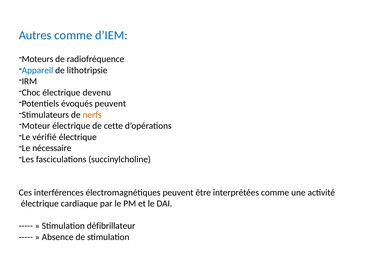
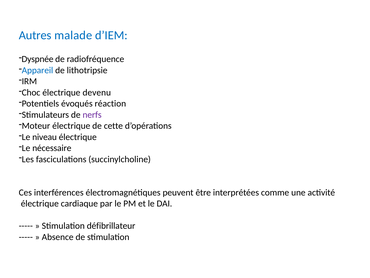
Autres comme: comme -> malade
Moteurs: Moteurs -> Dyspnée
évoqués peuvent: peuvent -> réaction
nerfs colour: orange -> purple
vérifié: vérifié -> niveau
